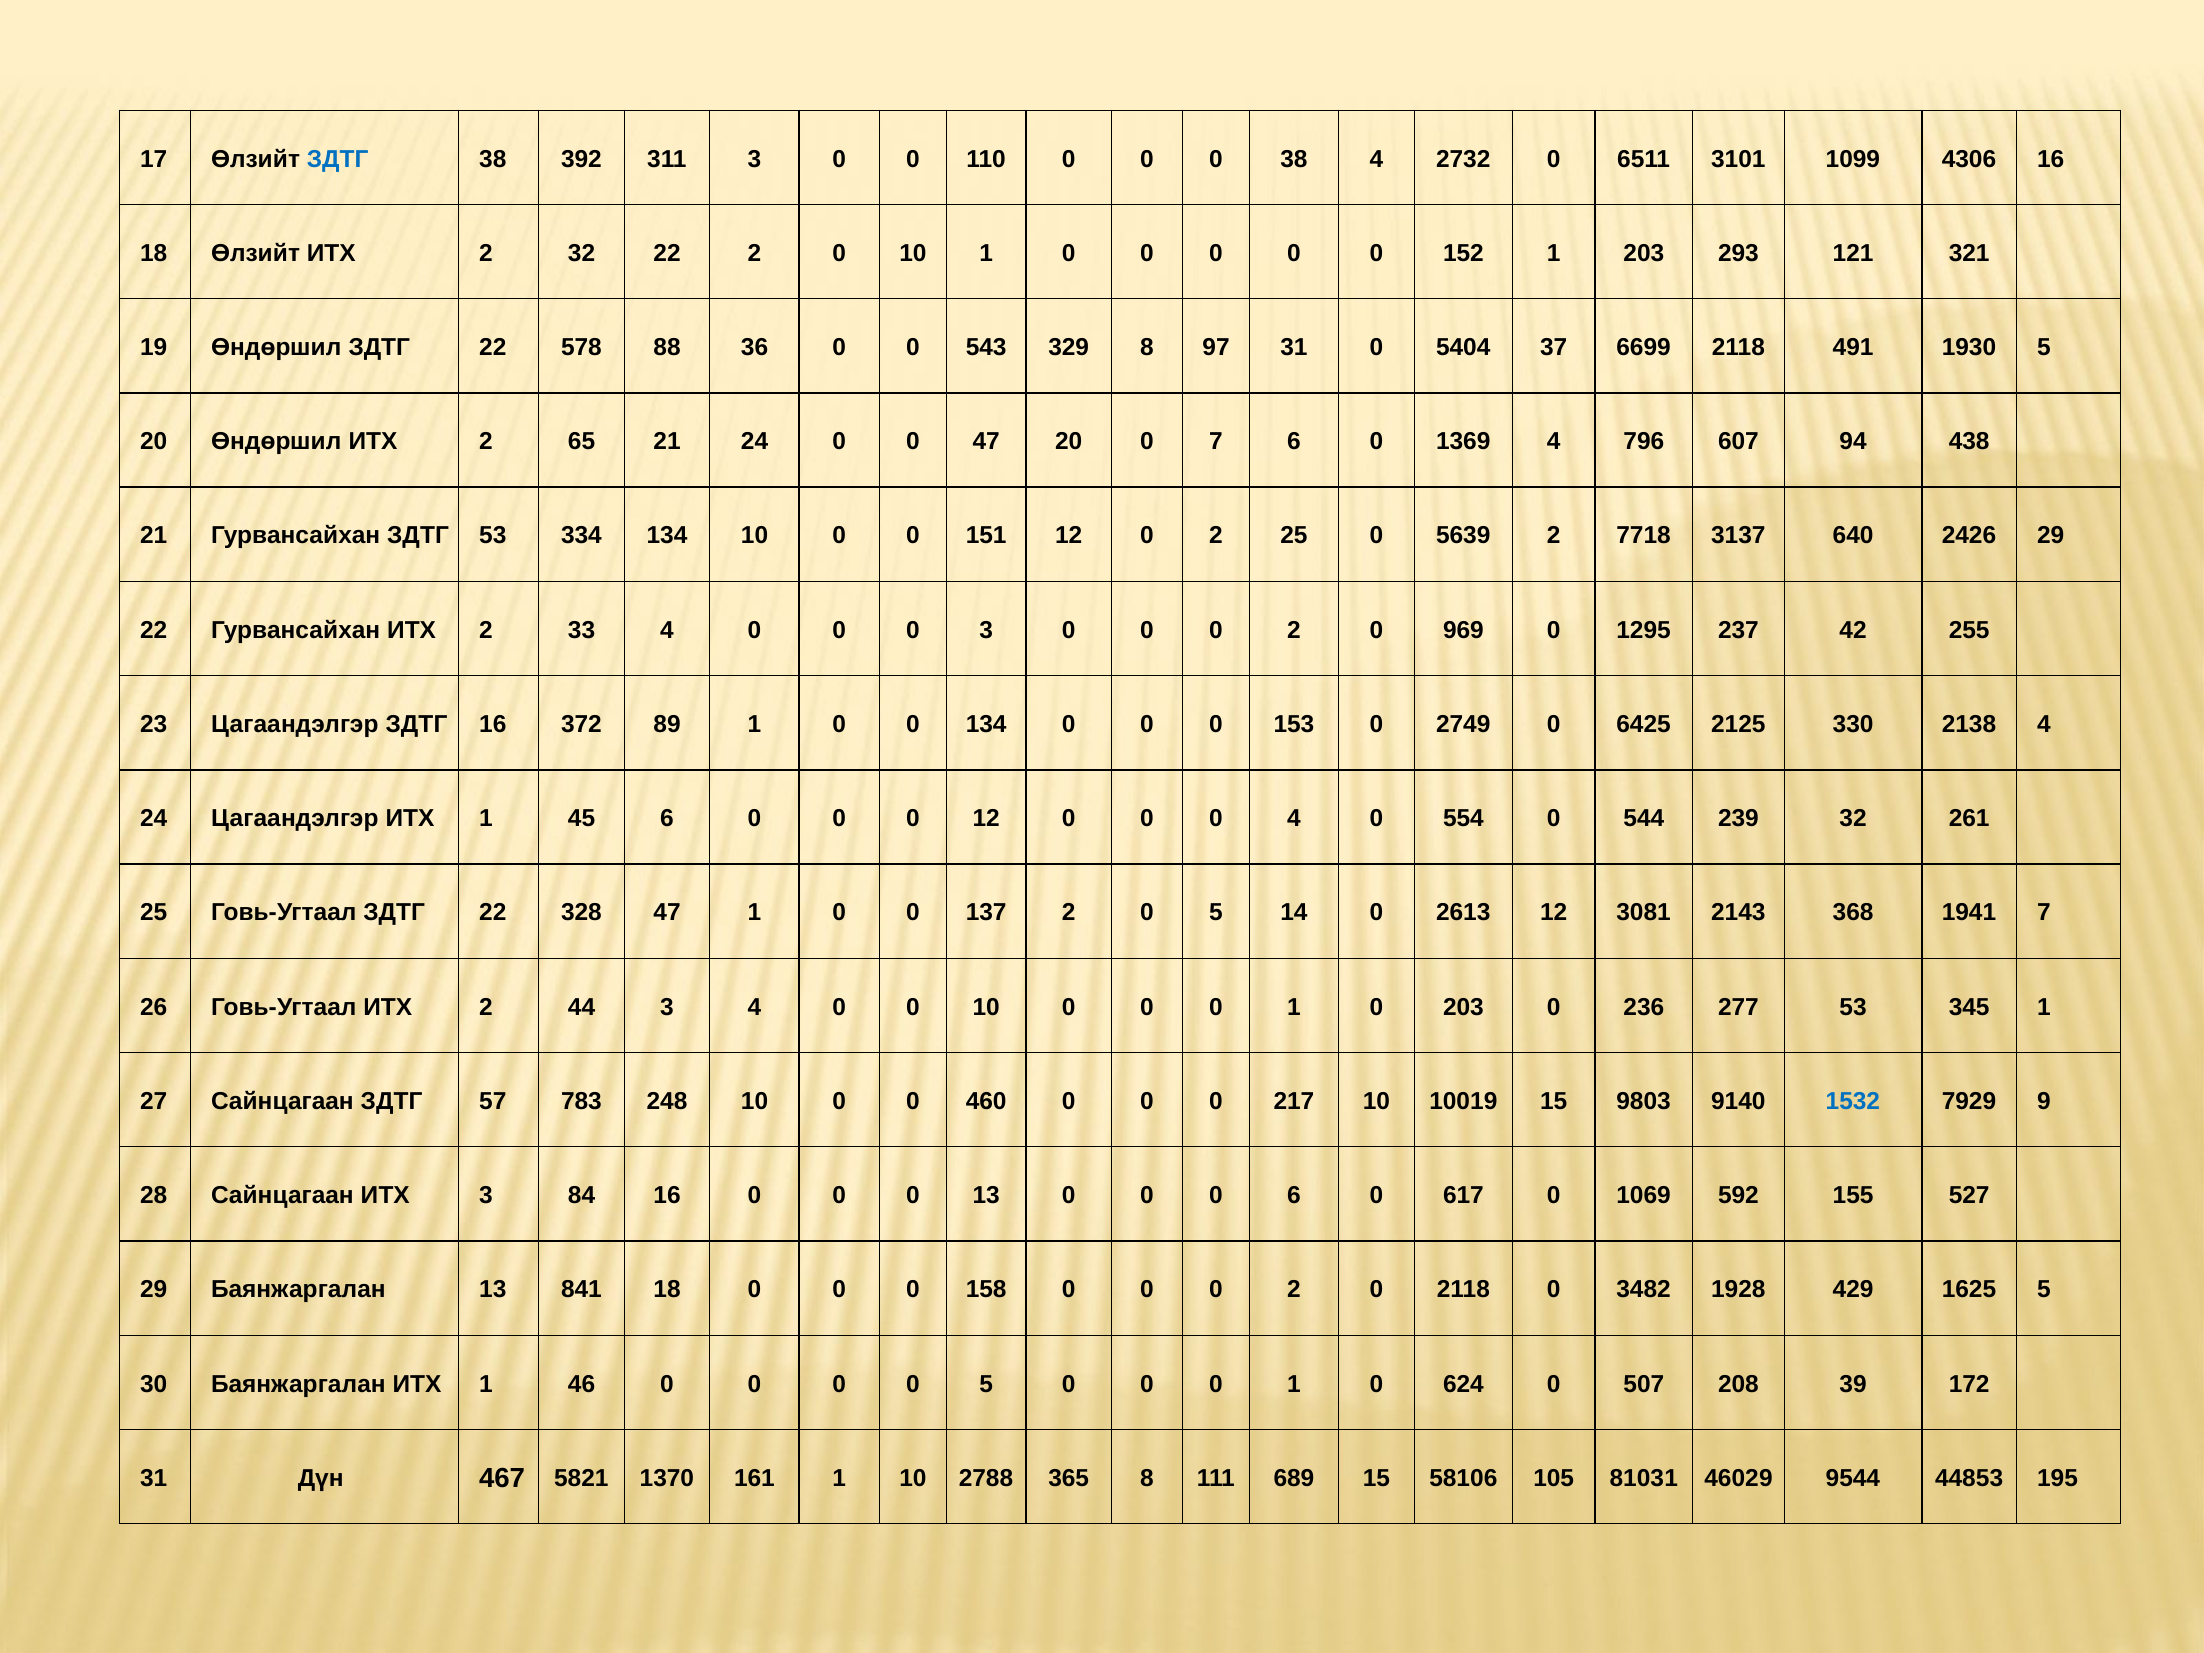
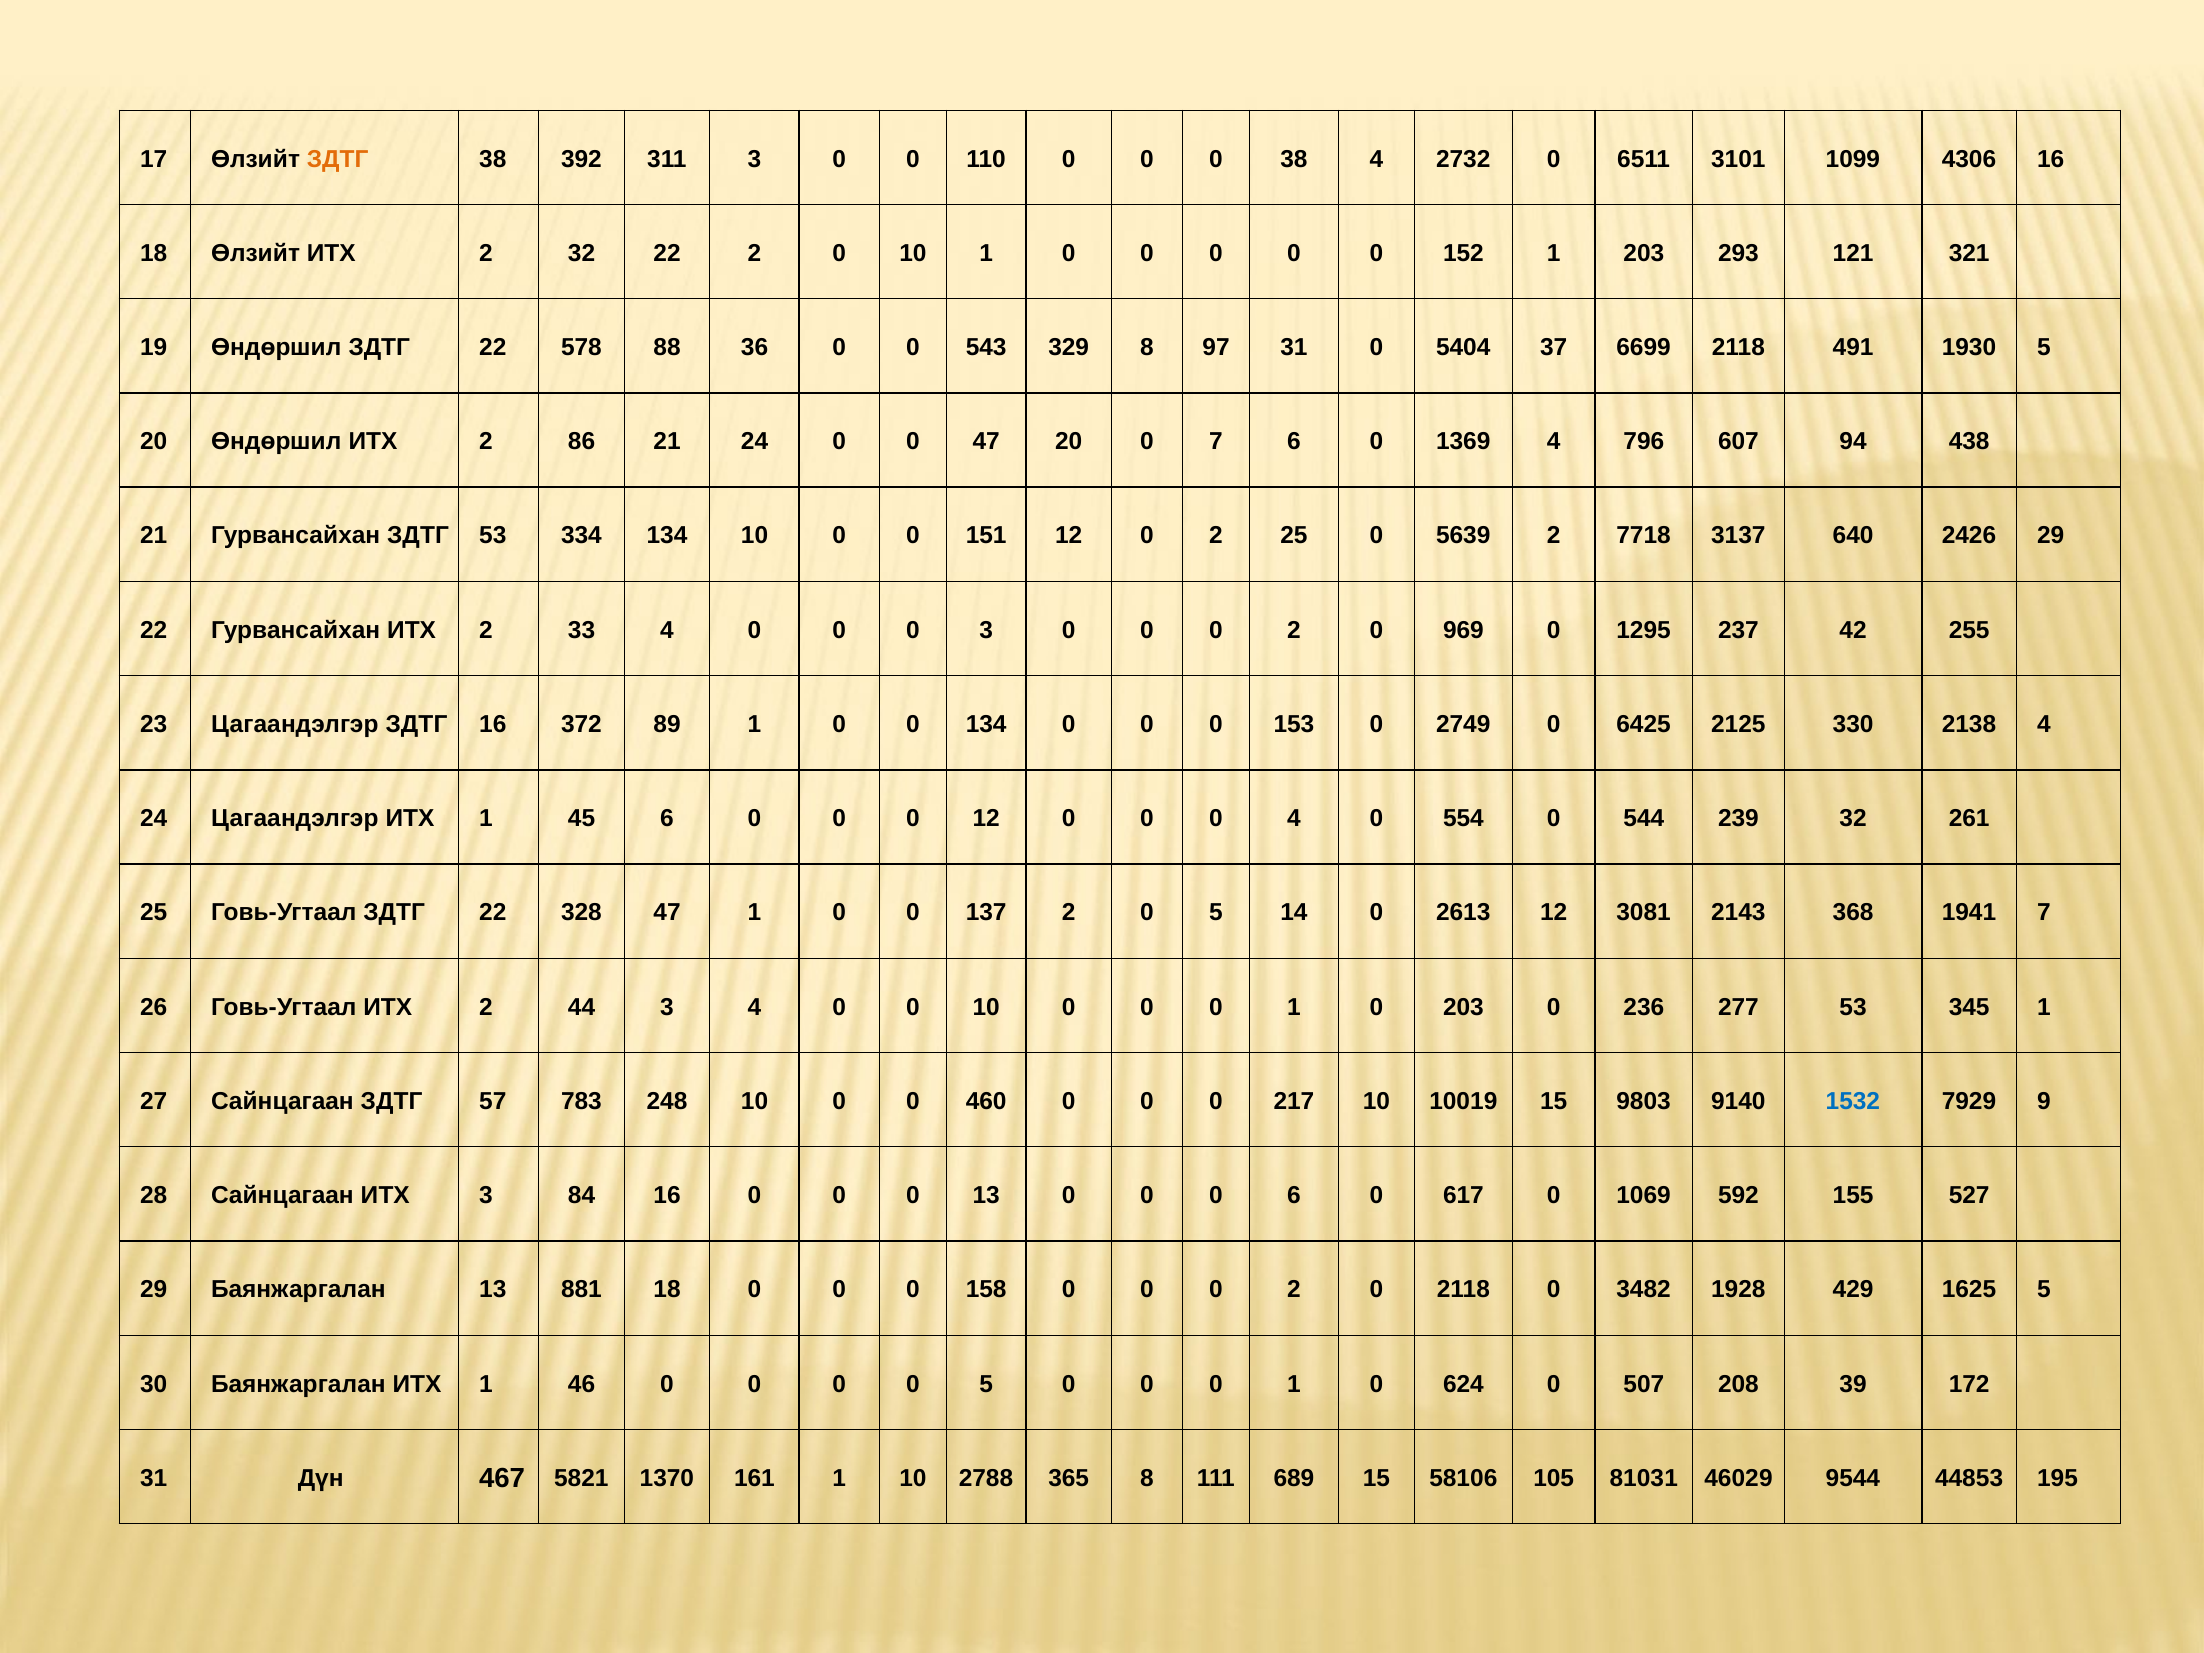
ЗДТГ at (338, 159) colour: blue -> orange
65: 65 -> 86
841: 841 -> 881
